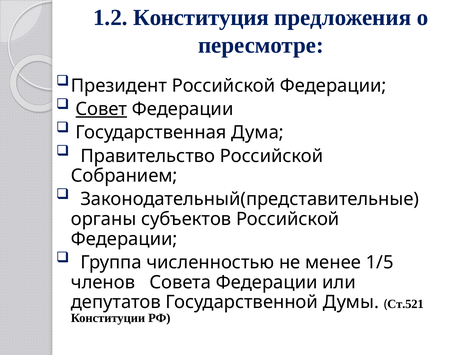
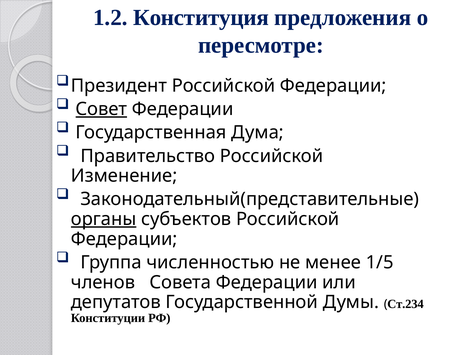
Собранием: Собранием -> Изменение
органы underline: none -> present
Ст.521: Ст.521 -> Ст.234
